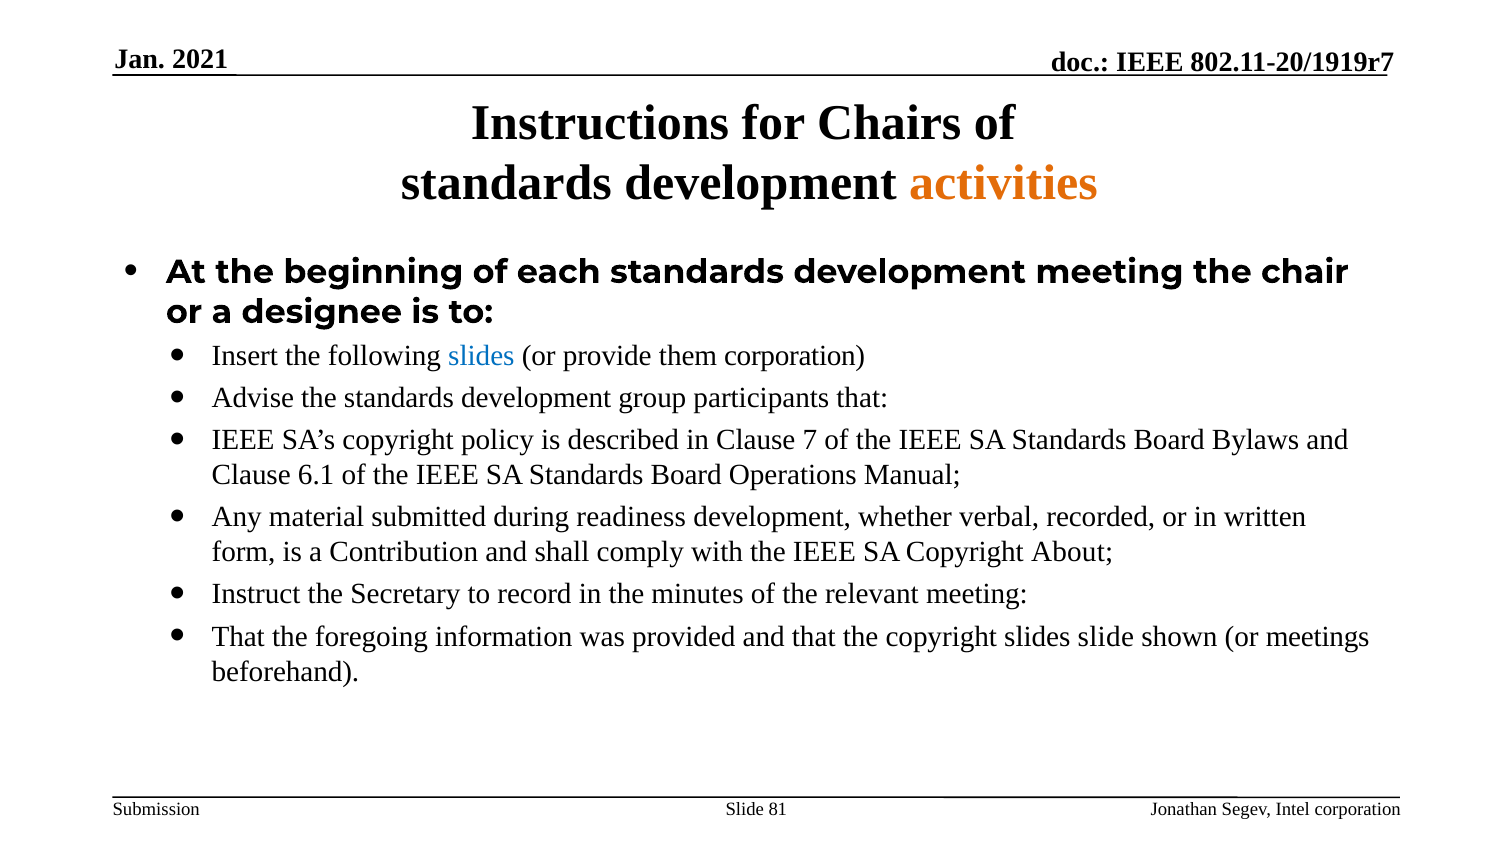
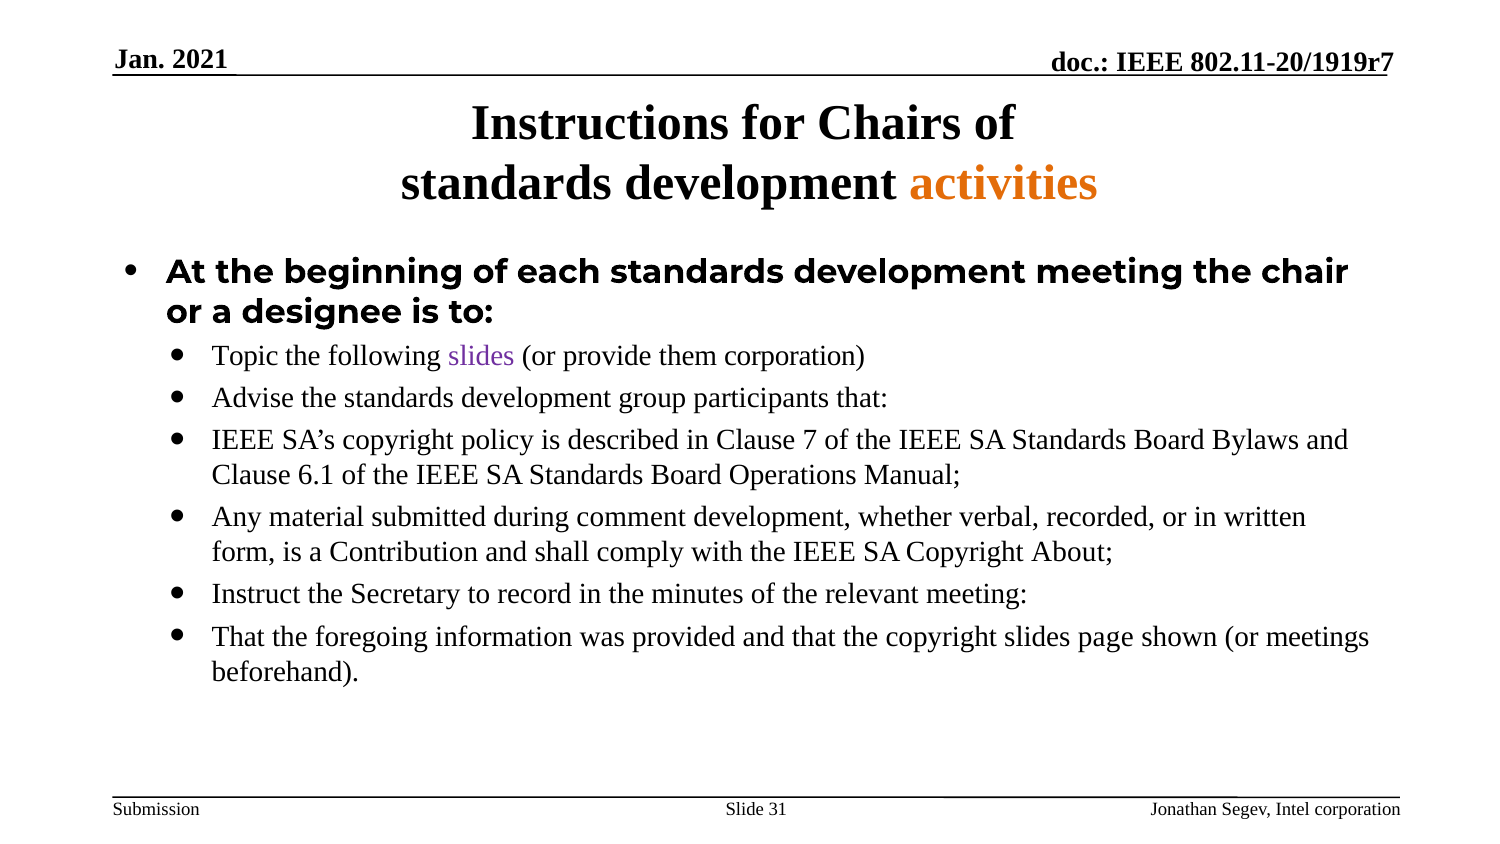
Insert: Insert -> Topic
slides at (481, 356) colour: blue -> purple
readiness: readiness -> comment
slides slide: slide -> page
81: 81 -> 31
